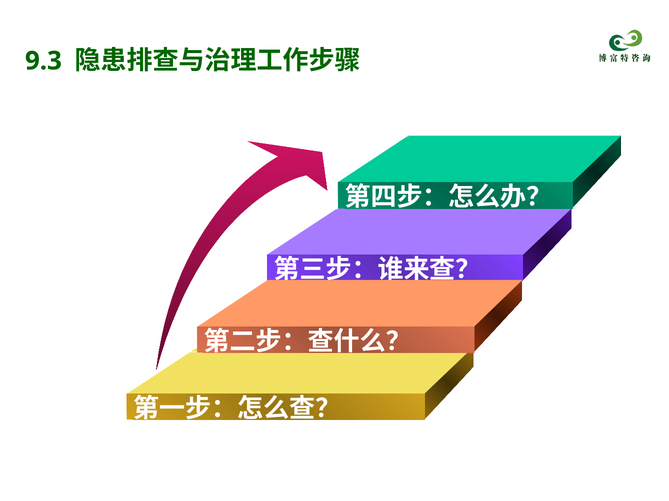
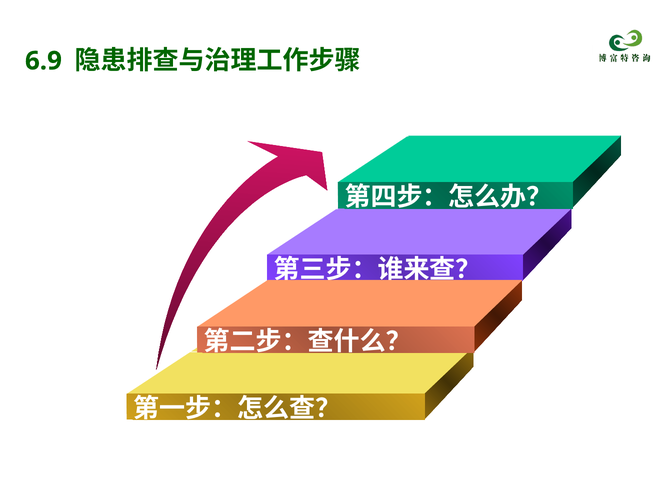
9.3: 9.3 -> 6.9
